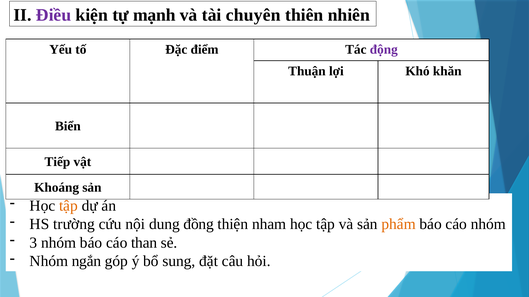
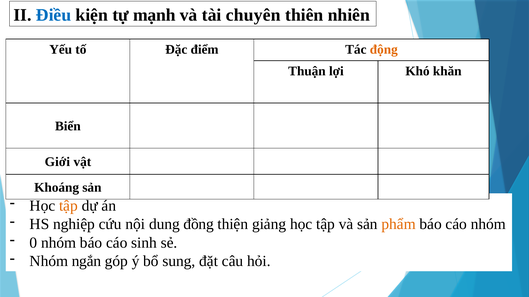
Điều colour: purple -> blue
động colour: purple -> orange
Tiếp: Tiếp -> Giới
trường: trường -> nghiệp
nham: nham -> giảng
3: 3 -> 0
than: than -> sinh
